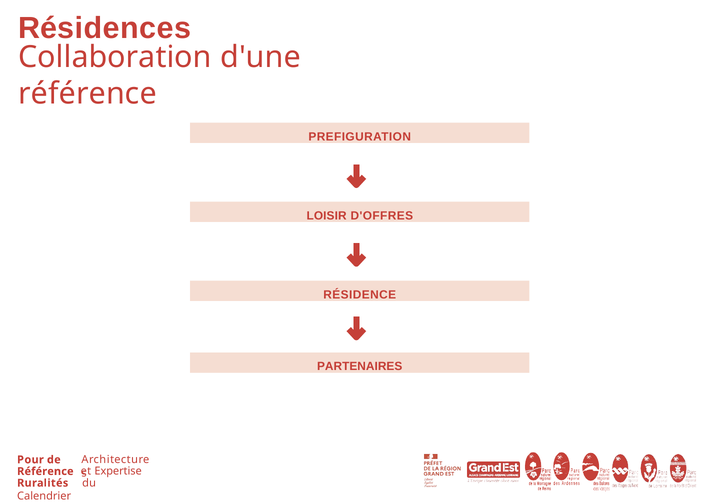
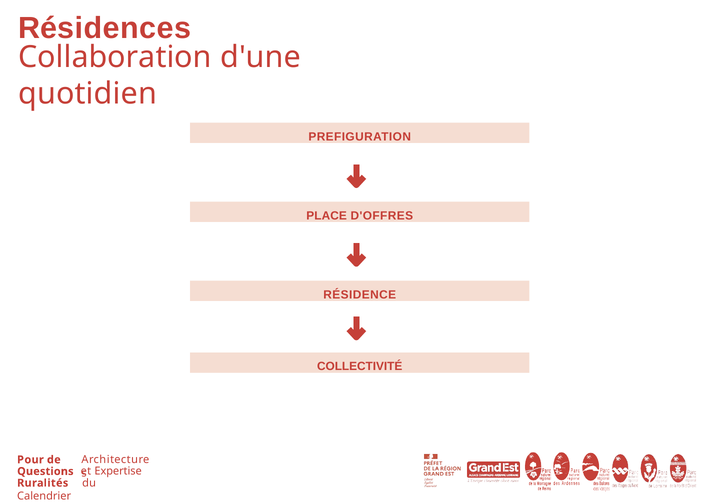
référence at (88, 94): référence -> quotidien
LOISIR: LOISIR -> PLACE
PARTENAIRES: PARTENAIRES -> COLLECTIVITÉ
Référence at (45, 471): Référence -> Questions
